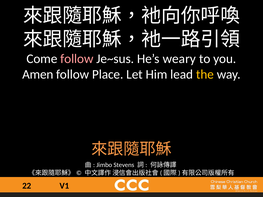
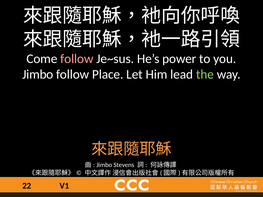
weary: weary -> power
Amen at (38, 75): Amen -> Jimbo
the colour: yellow -> light green
